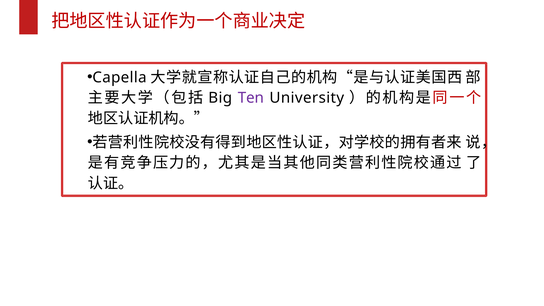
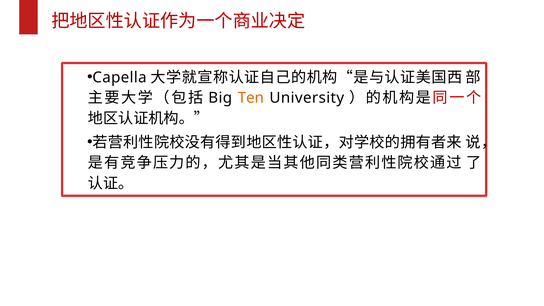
Ten colour: purple -> orange
